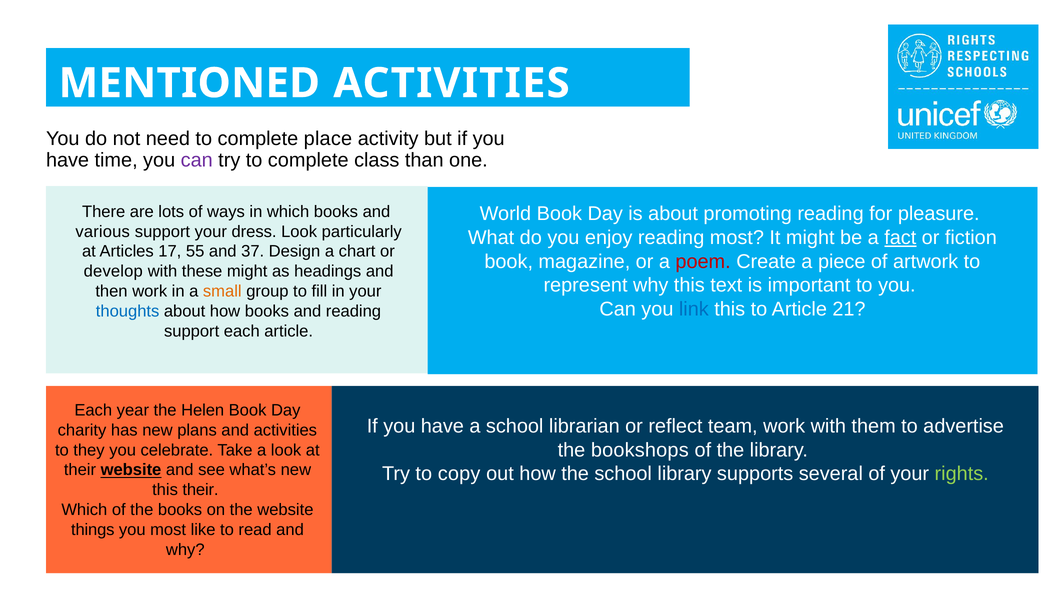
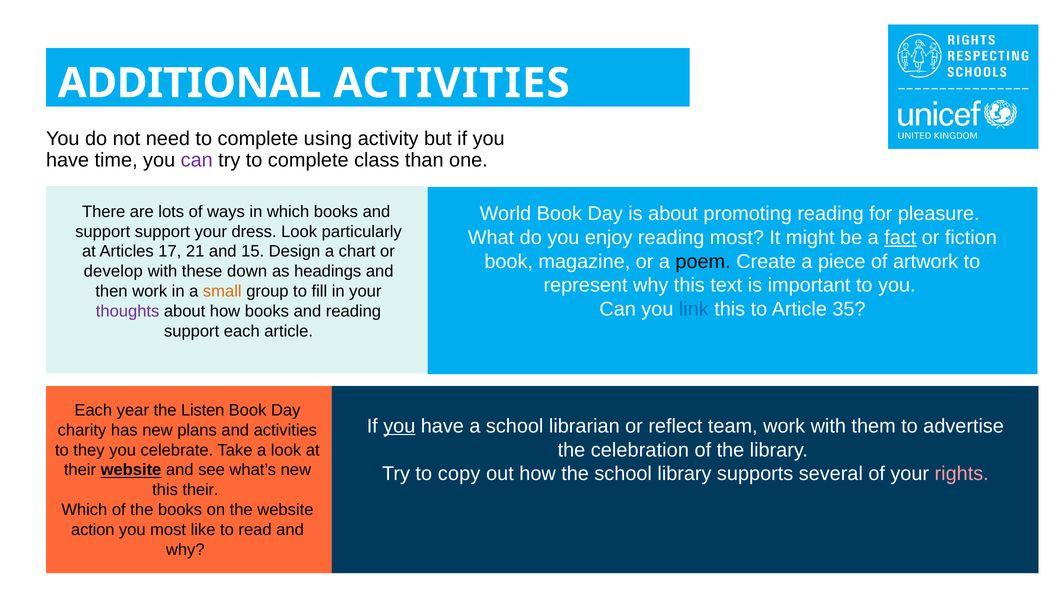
MENTIONED: MENTIONED -> ADDITIONAL
place: place -> using
various at (103, 231): various -> support
55: 55 -> 21
37: 37 -> 15
poem colour: red -> black
these might: might -> down
21: 21 -> 35
thoughts colour: blue -> purple
Helen: Helen -> Listen
you at (399, 426) underline: none -> present
bookshops: bookshops -> celebration
rights colour: light green -> pink
things: things -> action
